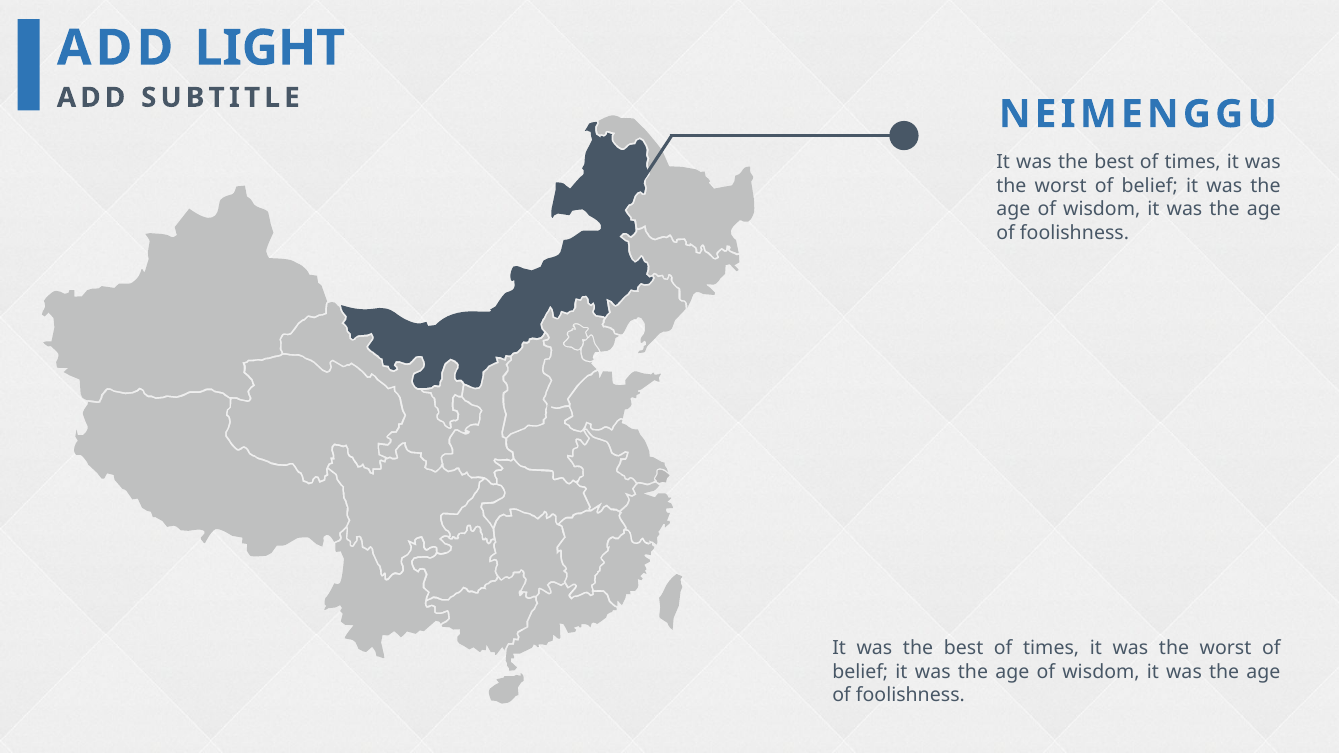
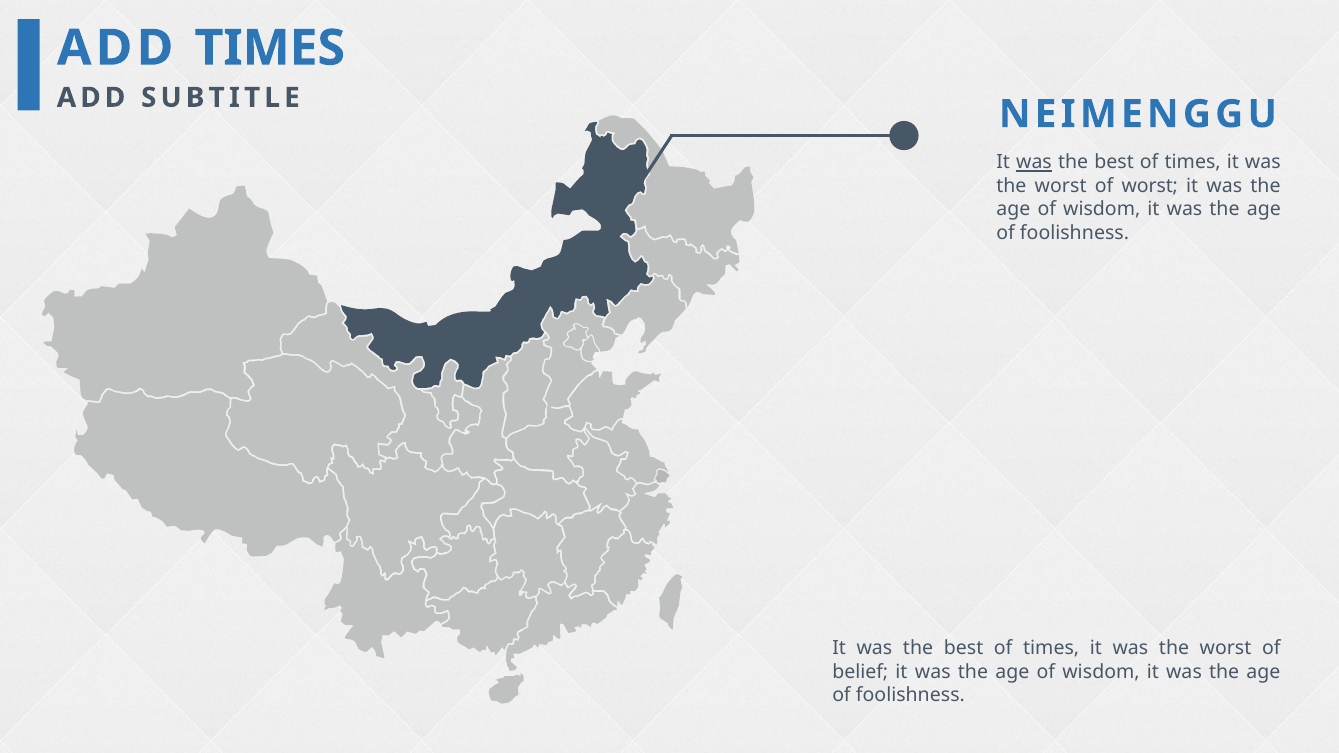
ADD LIGHT: LIGHT -> TIMES
was at (1034, 163) underline: none -> present
belief at (1150, 186): belief -> worst
